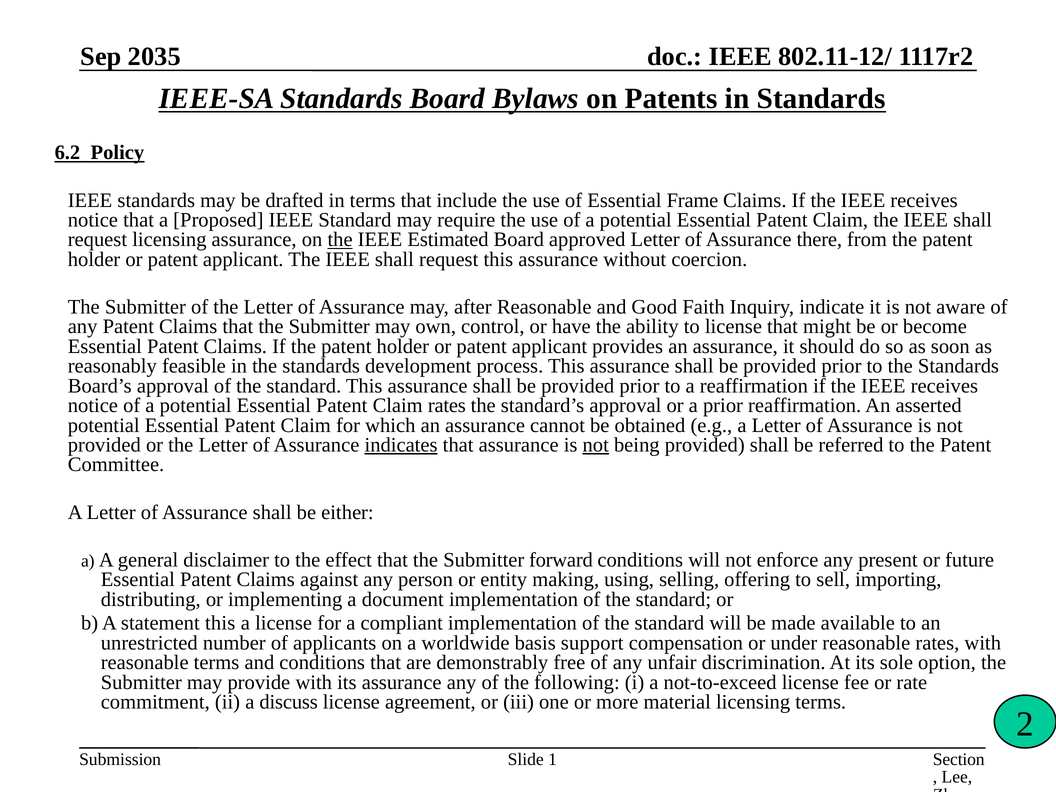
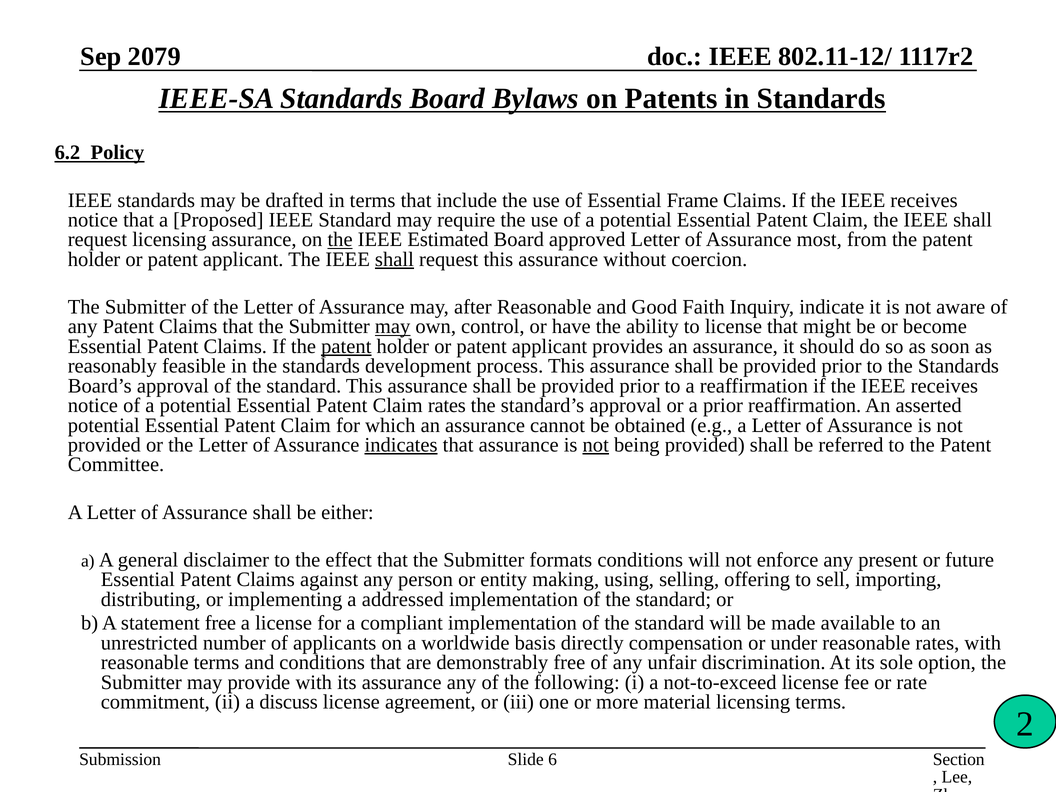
2035: 2035 -> 2079
there: there -> most
shall at (394, 259) underline: none -> present
may at (393, 327) underline: none -> present
patent at (346, 346) underline: none -> present
forward: forward -> formats
document: document -> addressed
statement this: this -> free
support: support -> directly
1: 1 -> 6
